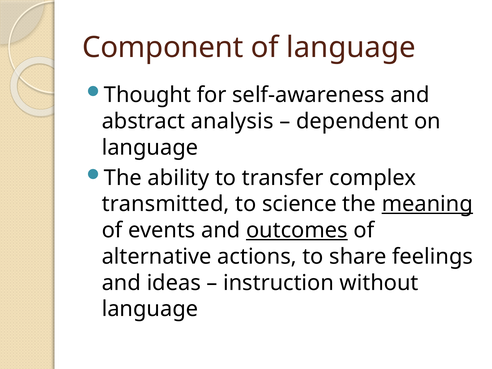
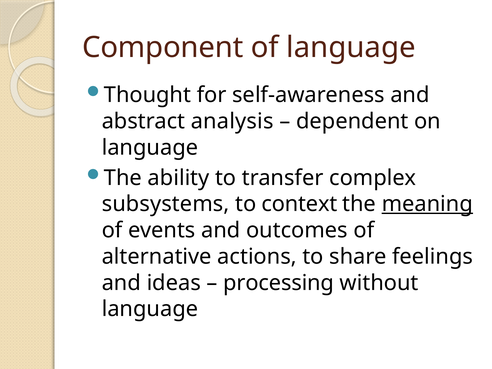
transmitted: transmitted -> subsystems
science: science -> context
outcomes underline: present -> none
instruction: instruction -> processing
